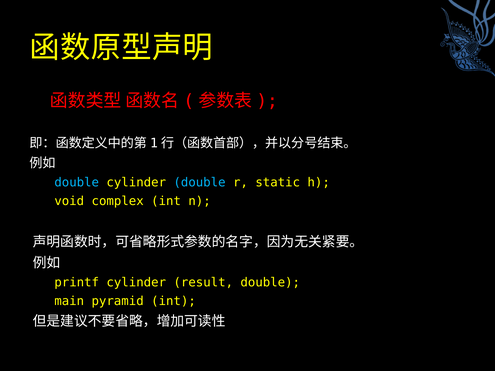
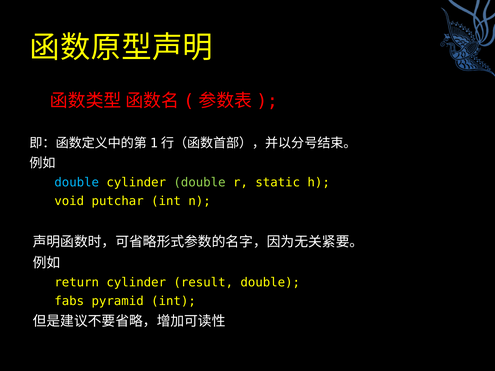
double at (200, 182) colour: light blue -> light green
complex: complex -> putchar
printf: printf -> return
main: main -> fabs
